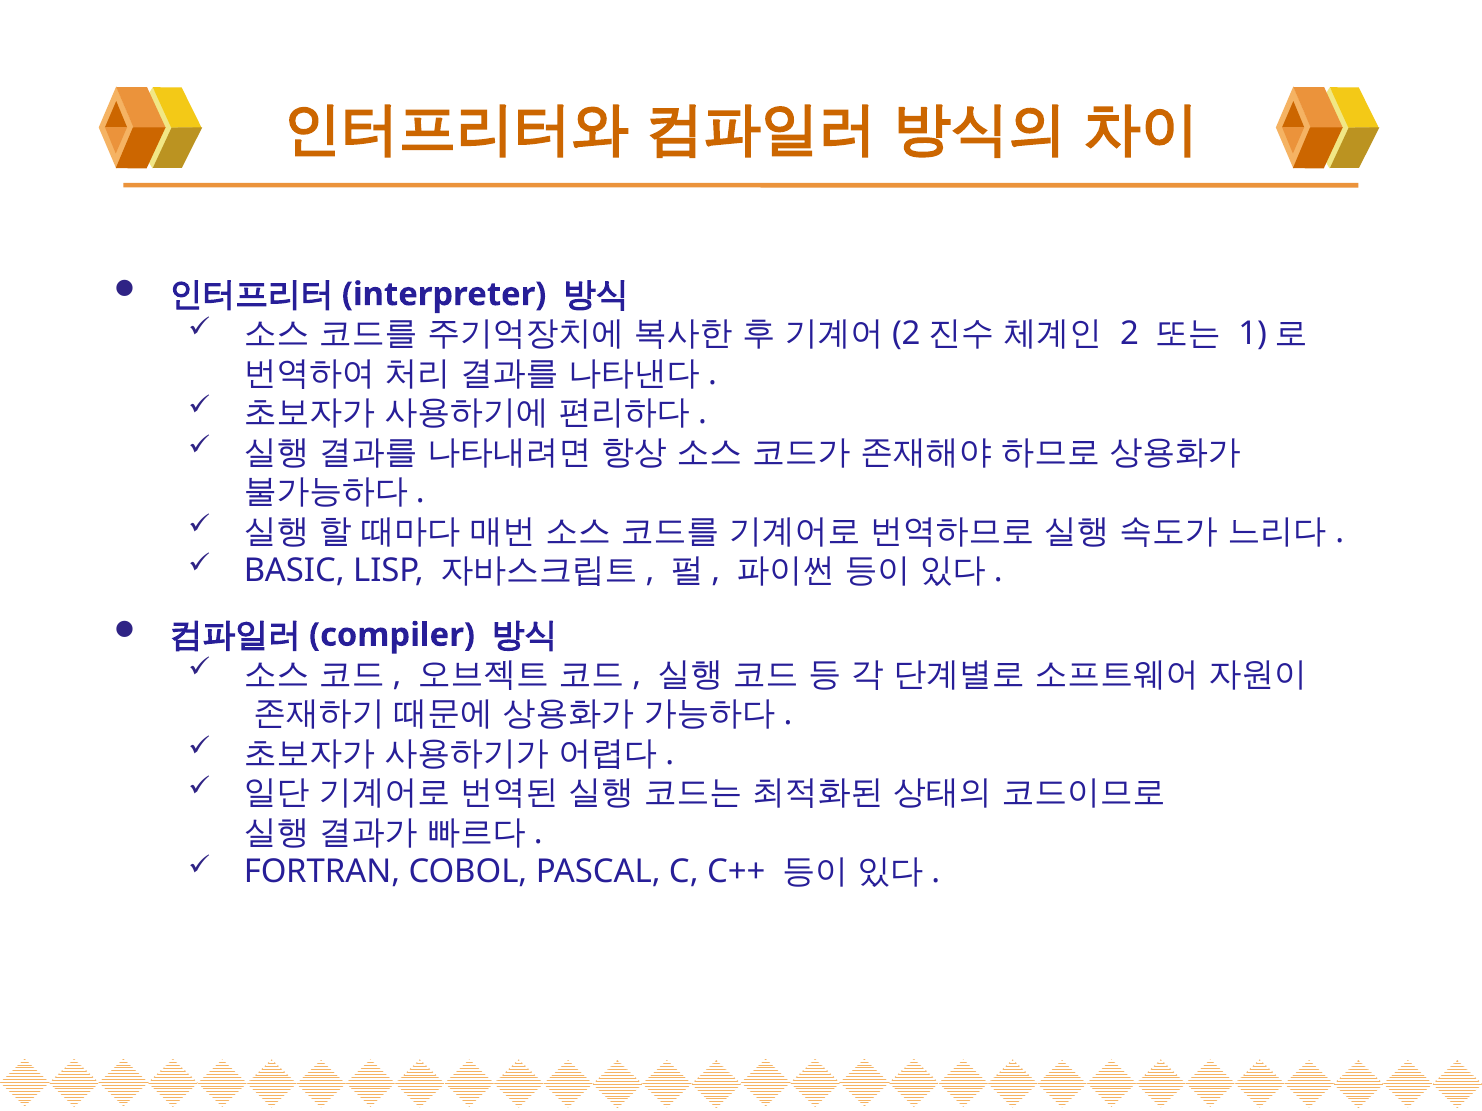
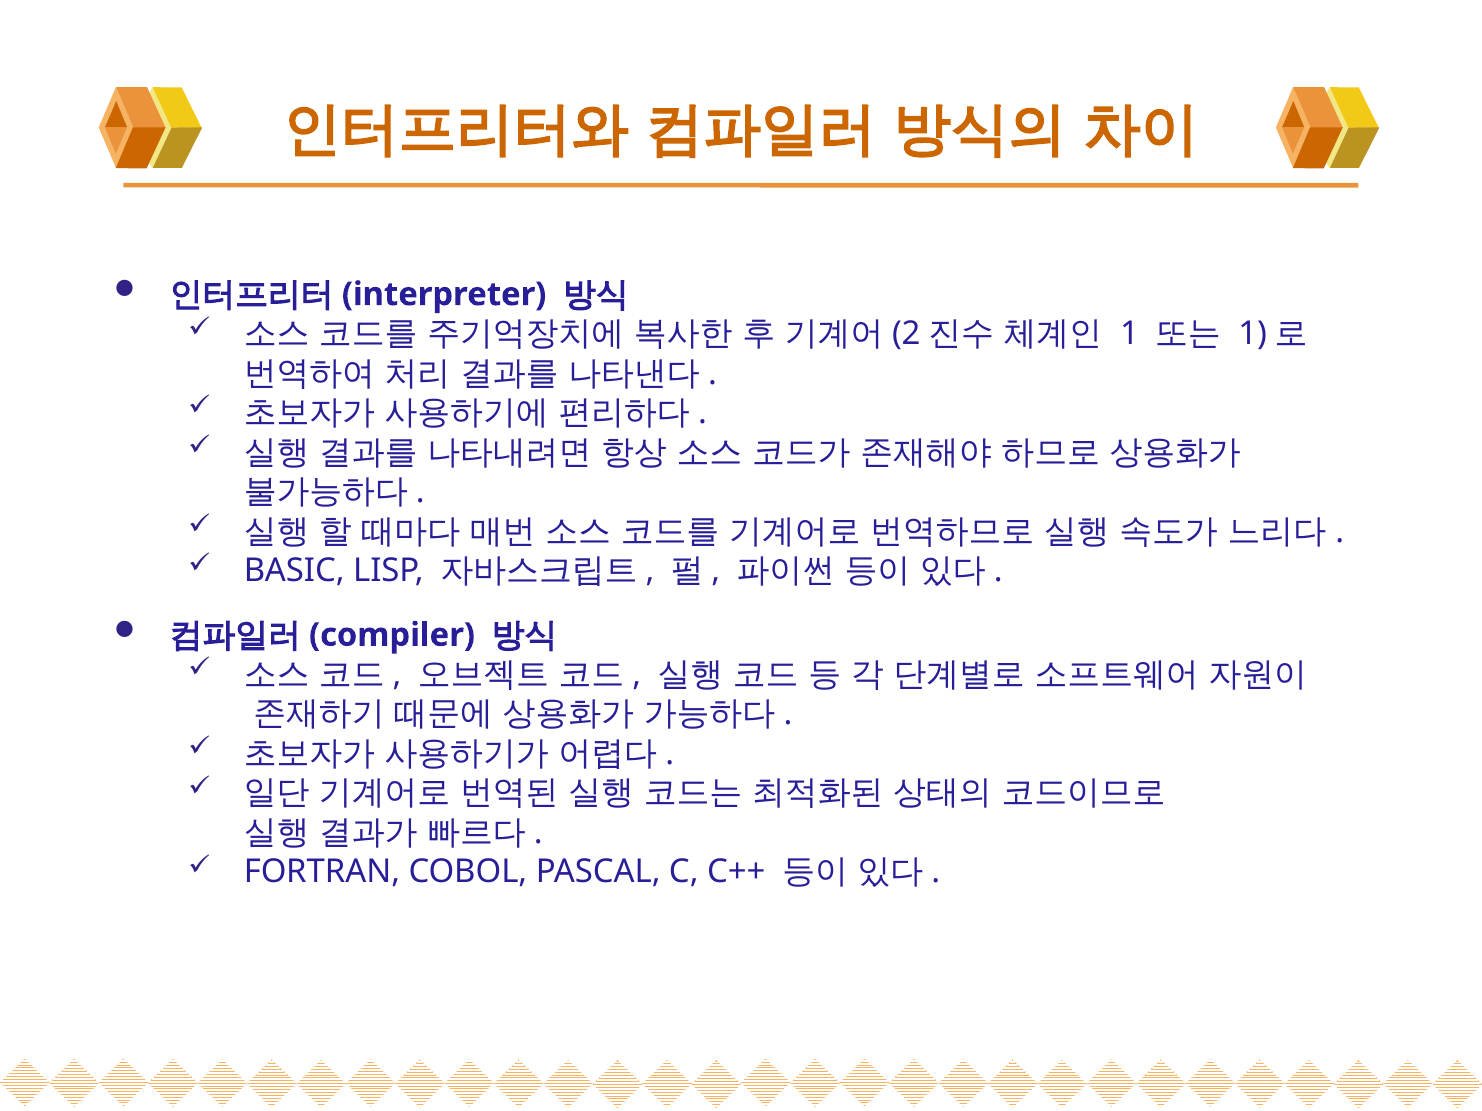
2: 2 -> 1
